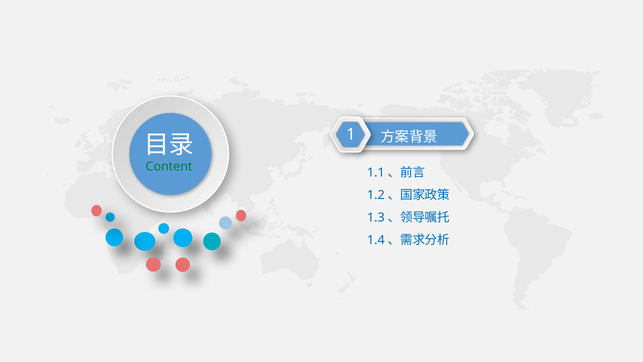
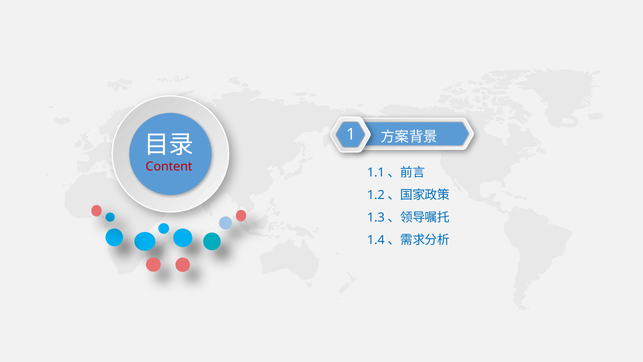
Content colour: green -> red
